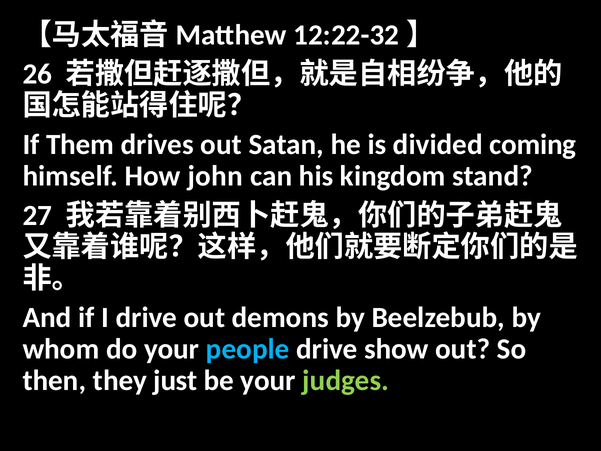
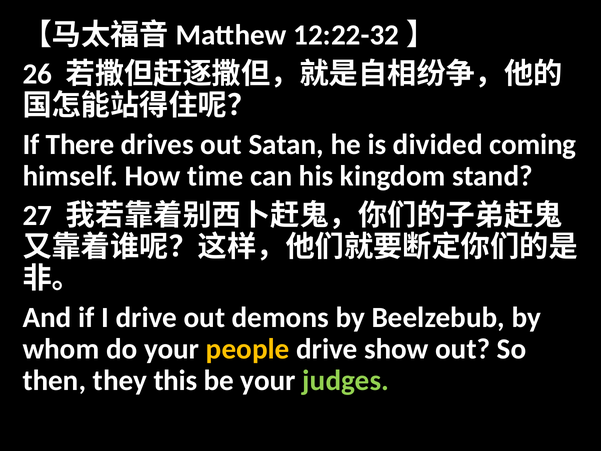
Them: Them -> There
john: john -> time
people colour: light blue -> yellow
just: just -> this
